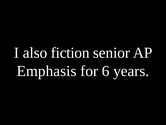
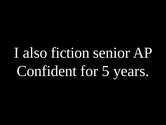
Emphasis: Emphasis -> Confident
6: 6 -> 5
